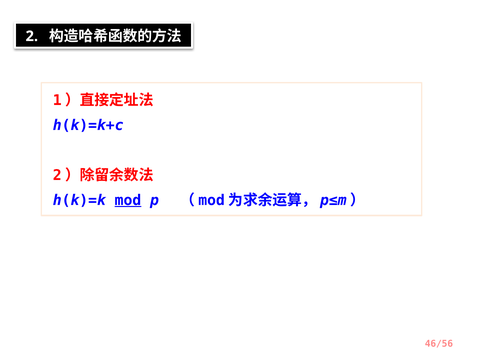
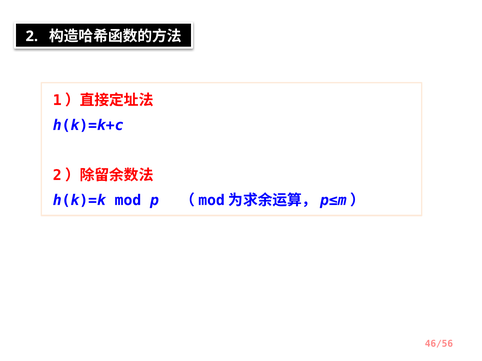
mod underline: present -> none
